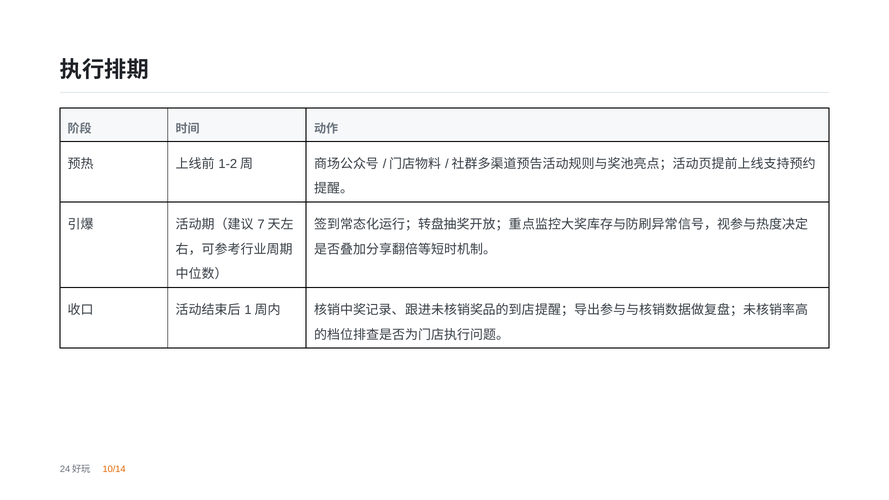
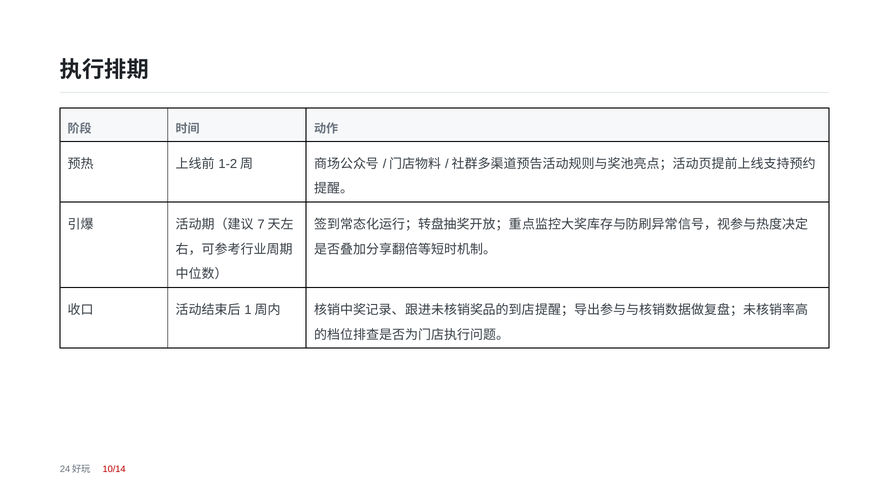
10/14 colour: orange -> red
